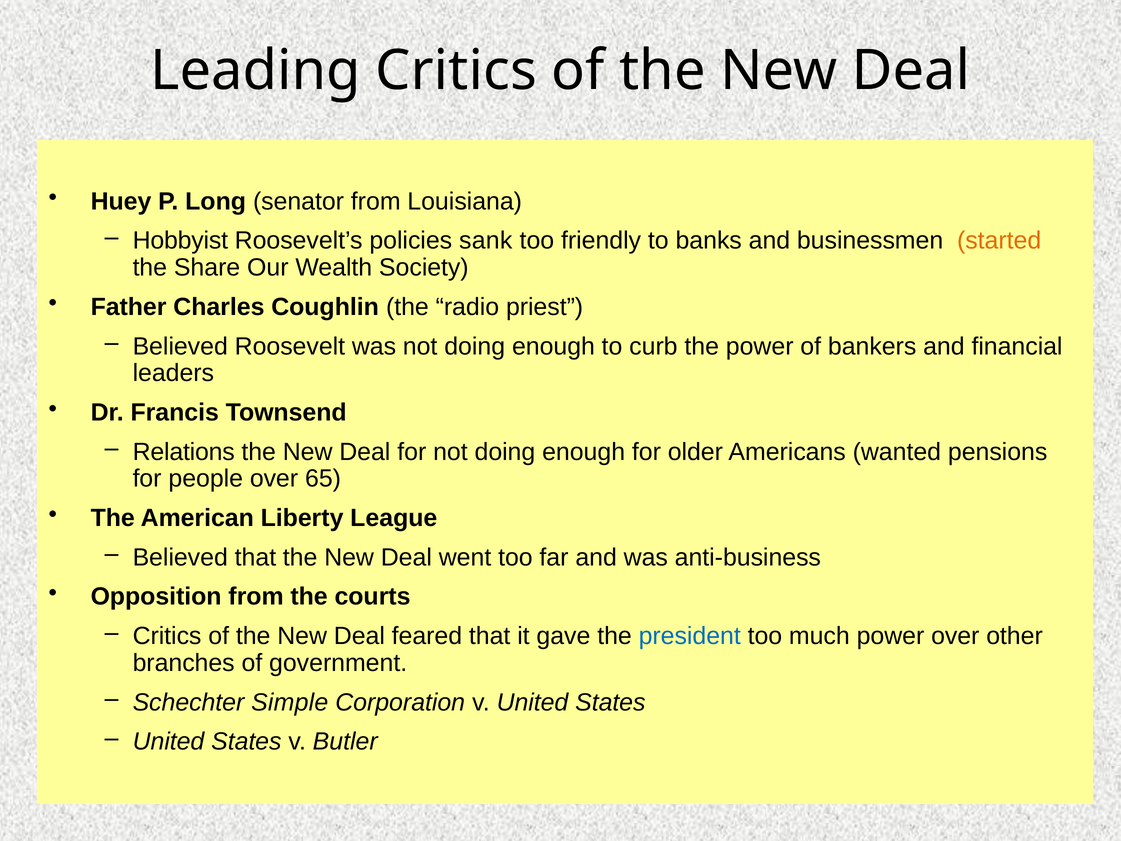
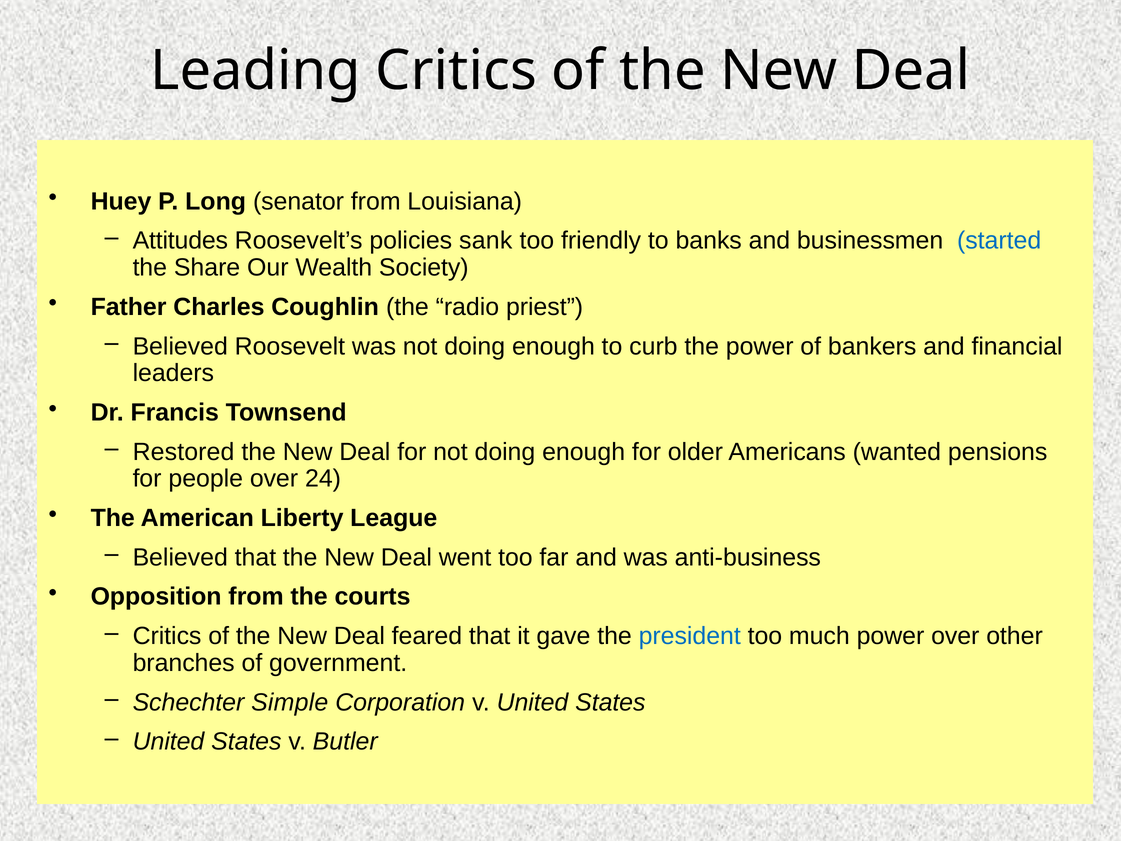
Hobbyist: Hobbyist -> Attitudes
started colour: orange -> blue
Relations: Relations -> Restored
65: 65 -> 24
